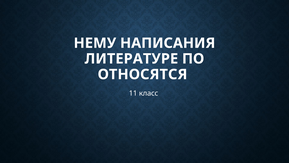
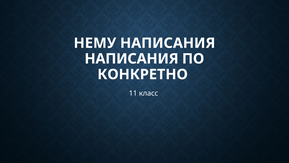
ЛИТЕРАТУРЕ at (131, 59): ЛИТЕРАТУРЕ -> НАПИСАНИЯ
ОТНОСЯТСЯ: ОТНОСЯТСЯ -> КОНКРЕТНО
